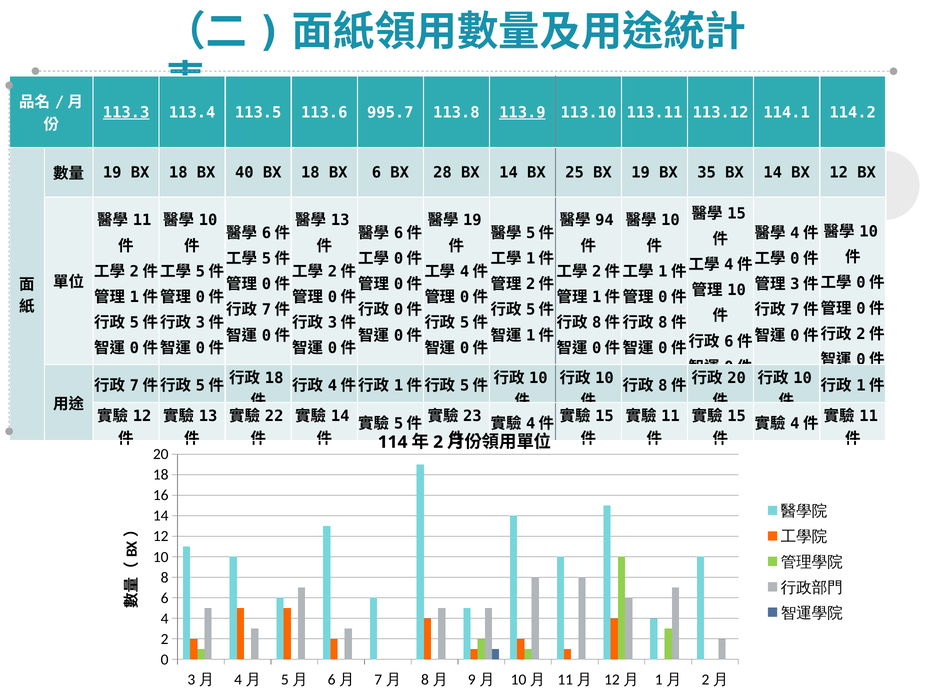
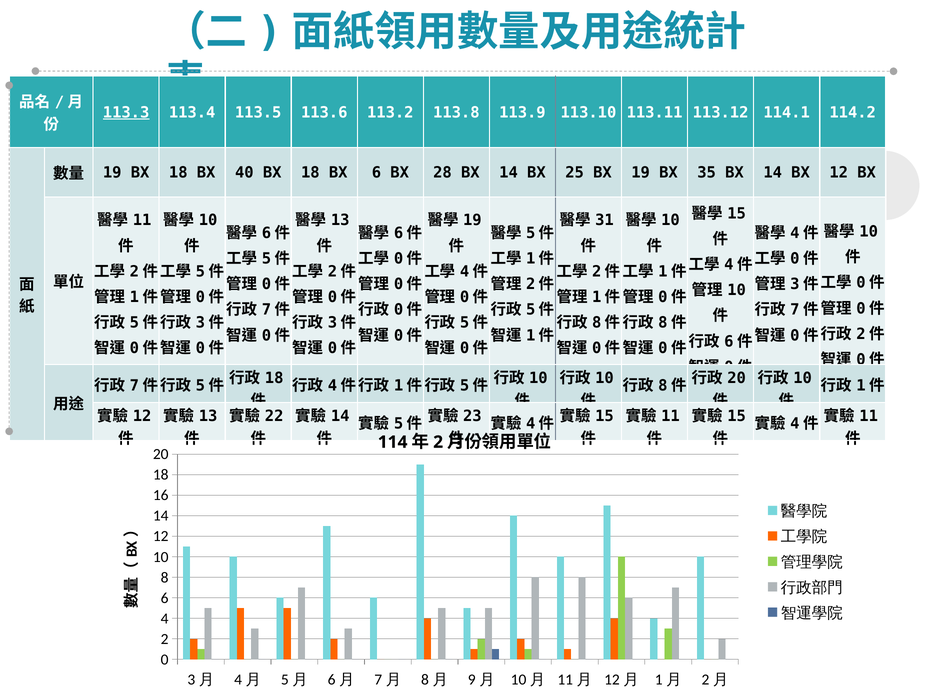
995.7: 995.7 -> 113.2
113.9 underline: present -> none
94: 94 -> 31
